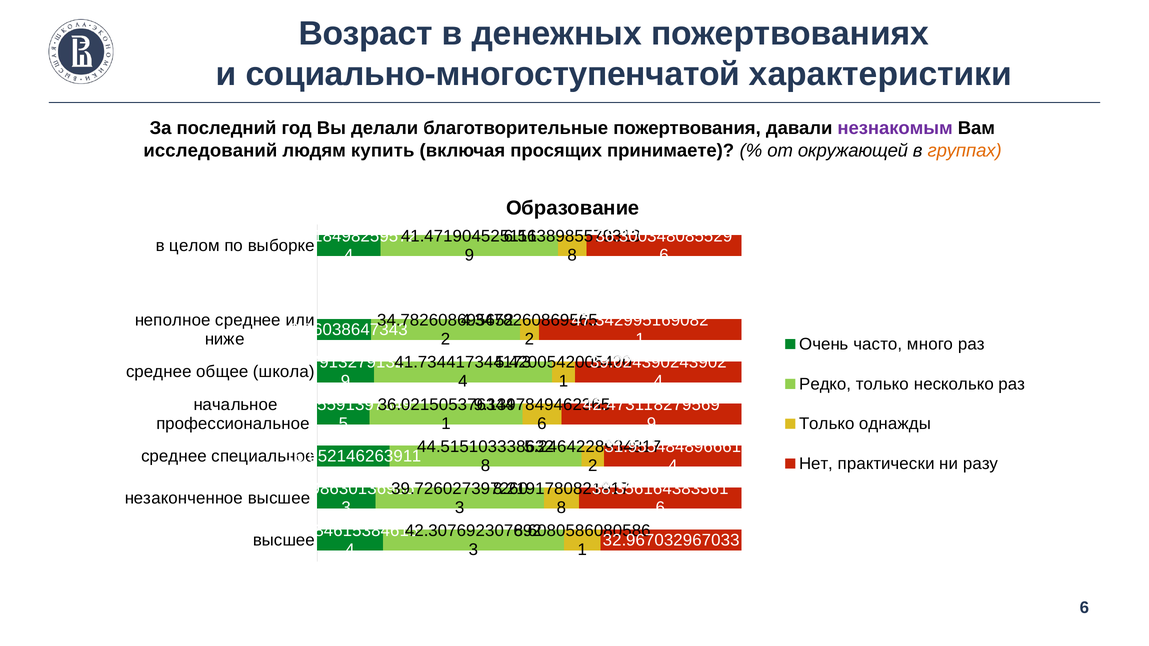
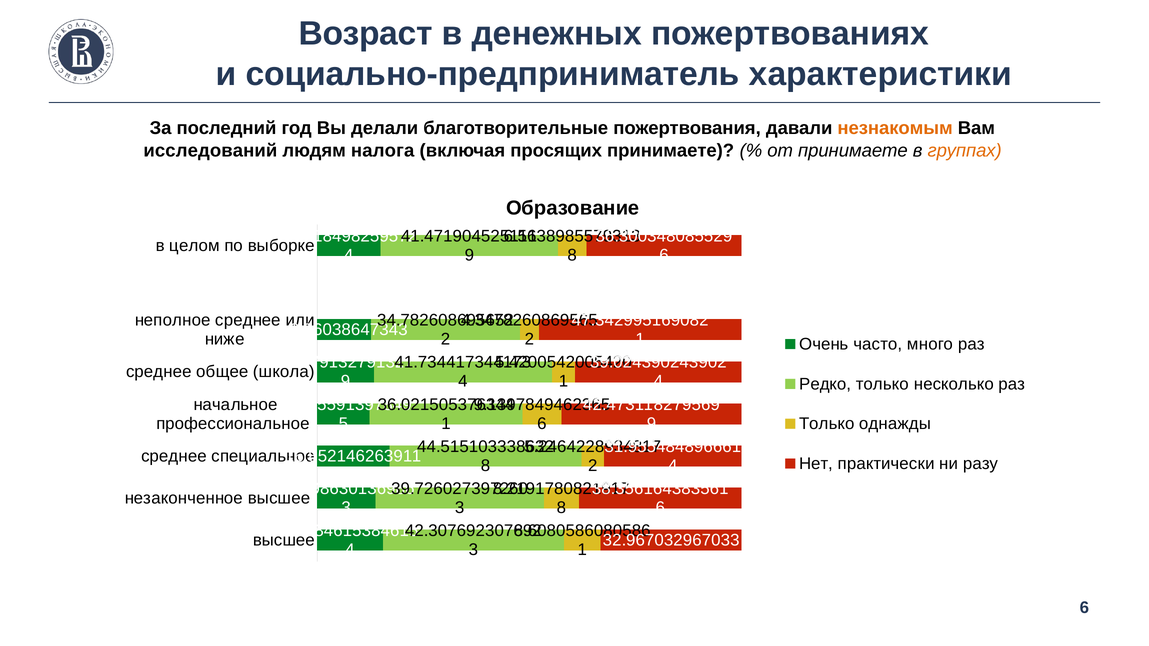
социально-многоступенчатой: социально-многоступенчатой -> социально-предприниматель
незнакомым colour: purple -> orange
купить: купить -> налога
от окружающей: окружающей -> принимаете
